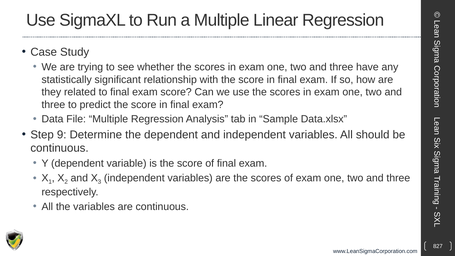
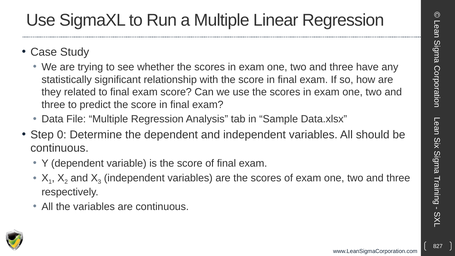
9: 9 -> 0
